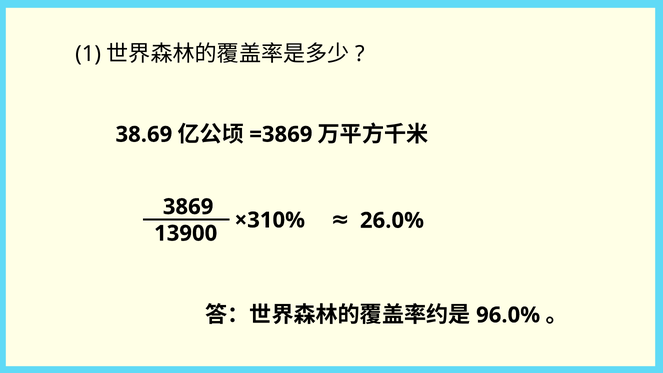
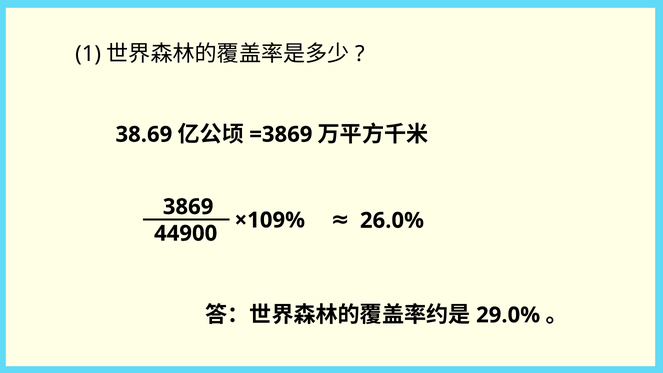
×310%: ×310% -> ×109%
13900: 13900 -> 44900
96.0%: 96.0% -> 29.0%
